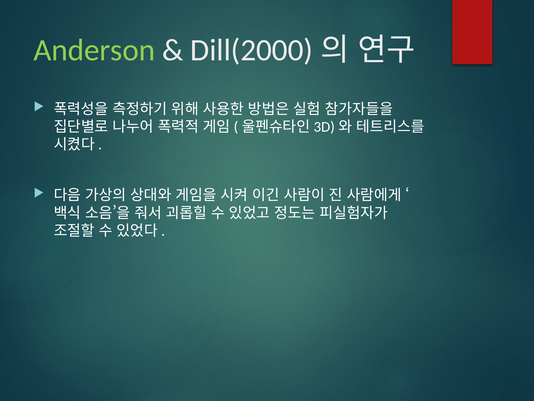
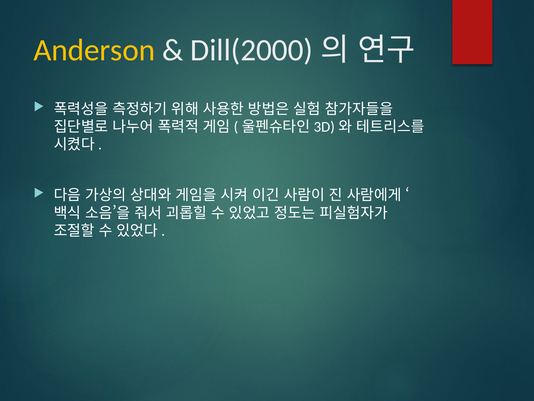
Anderson colour: light green -> yellow
